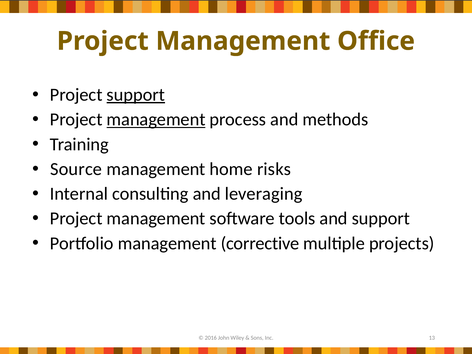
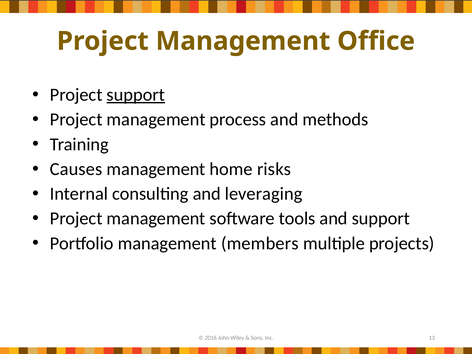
management at (156, 120) underline: present -> none
Source: Source -> Causes
corrective: corrective -> members
